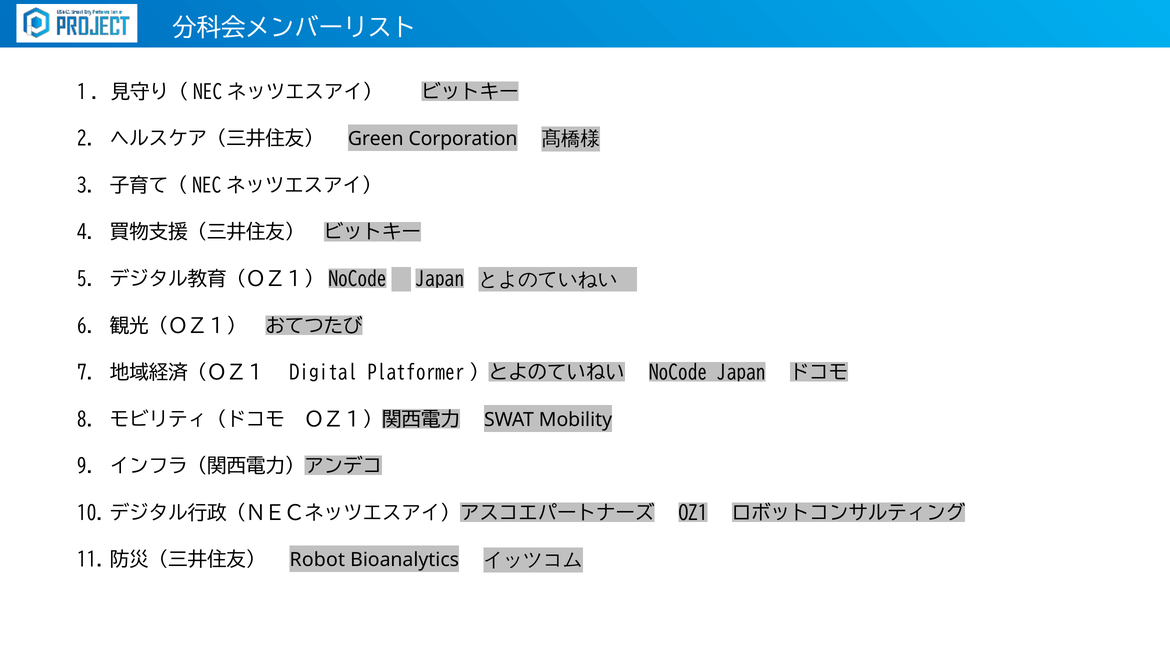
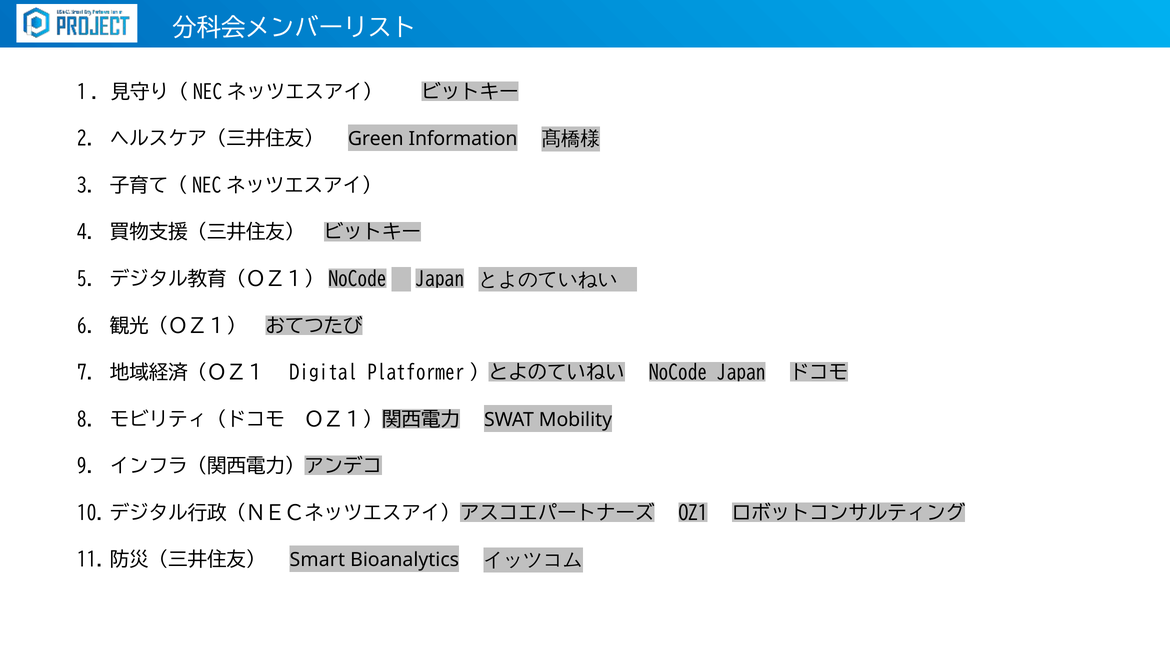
Corporation: Corporation -> Information
Robot: Robot -> Smart
